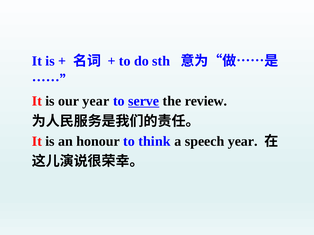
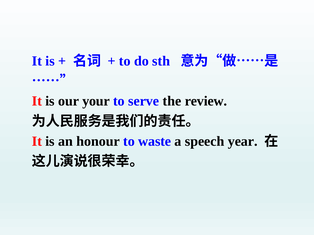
our year: year -> your
serve underline: present -> none
think: think -> waste
